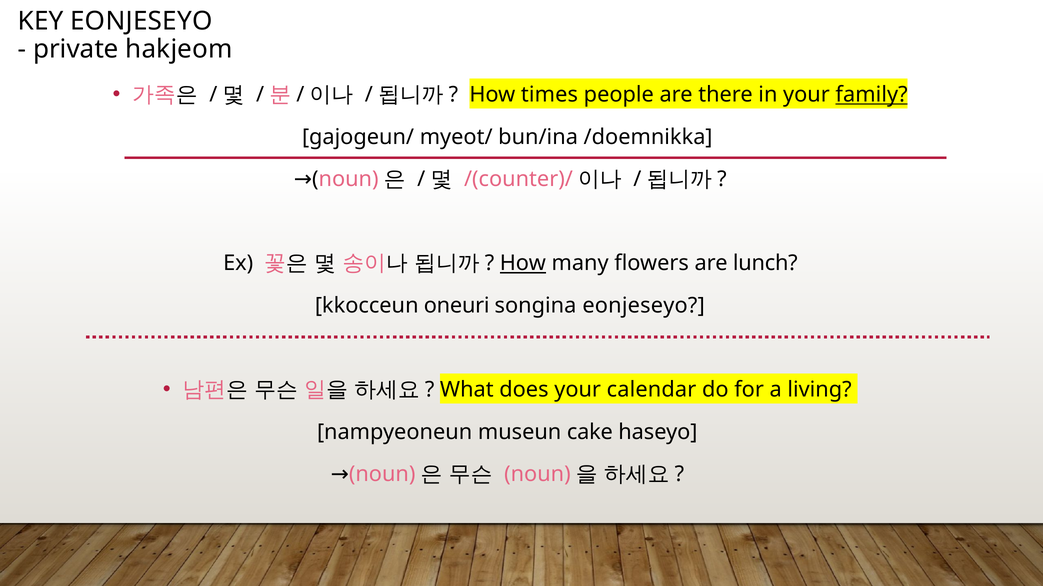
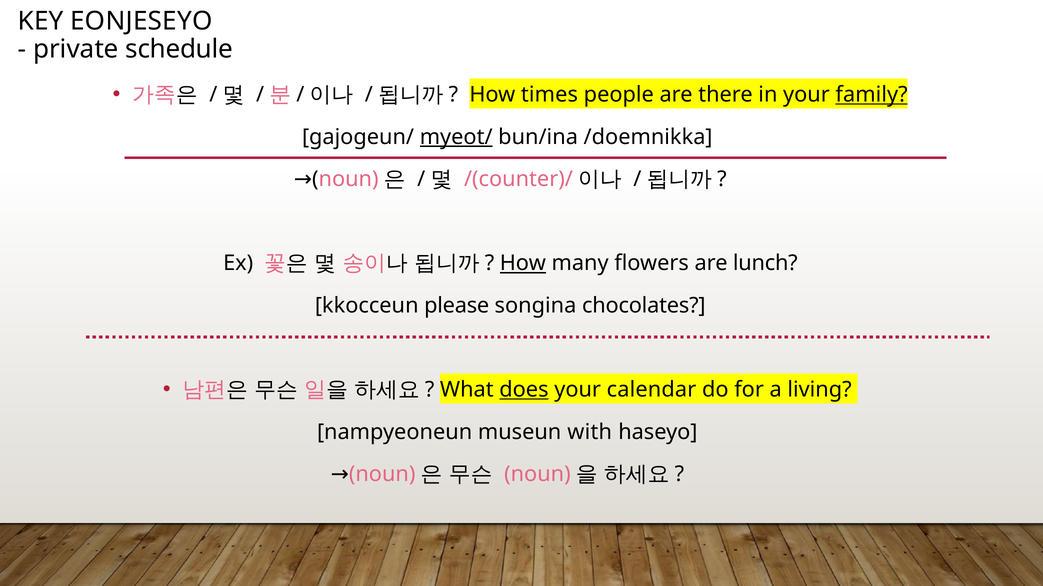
hakjeom: hakjeom -> schedule
myeot/ underline: none -> present
oneuri: oneuri -> please
songina eonjeseyo: eonjeseyo -> chocolates
does underline: none -> present
cake: cake -> with
